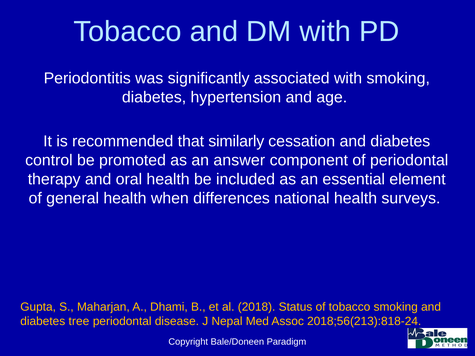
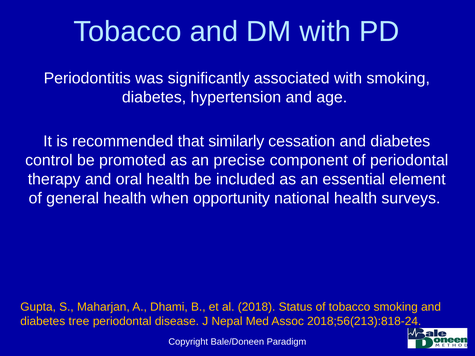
answer: answer -> precise
differences: differences -> opportunity
